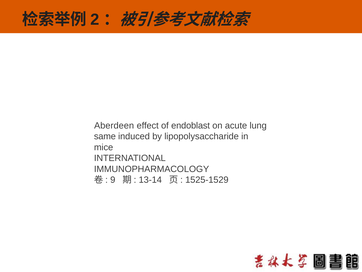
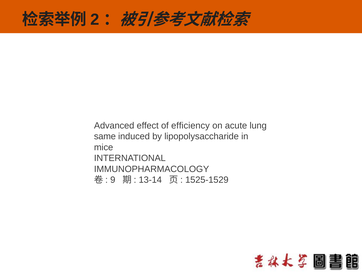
Aberdeen: Aberdeen -> Advanced
endoblast: endoblast -> efficiency
